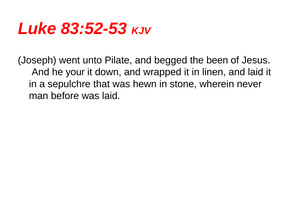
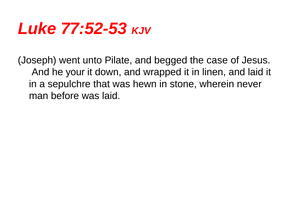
83:52-53: 83:52-53 -> 77:52-53
been: been -> case
